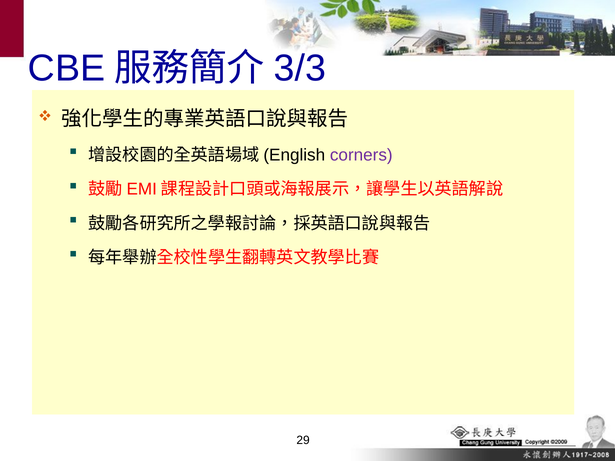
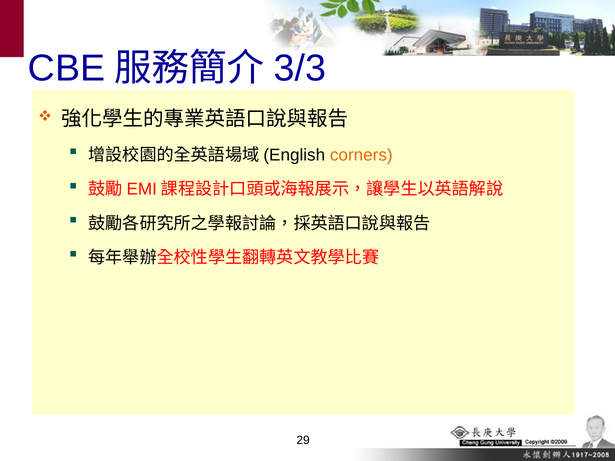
corners colour: purple -> orange
